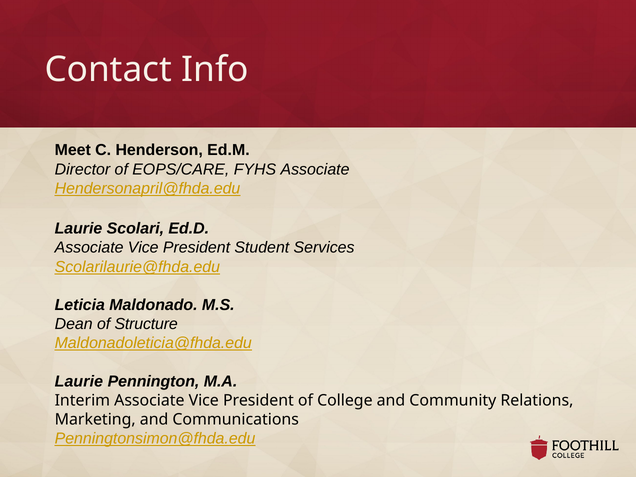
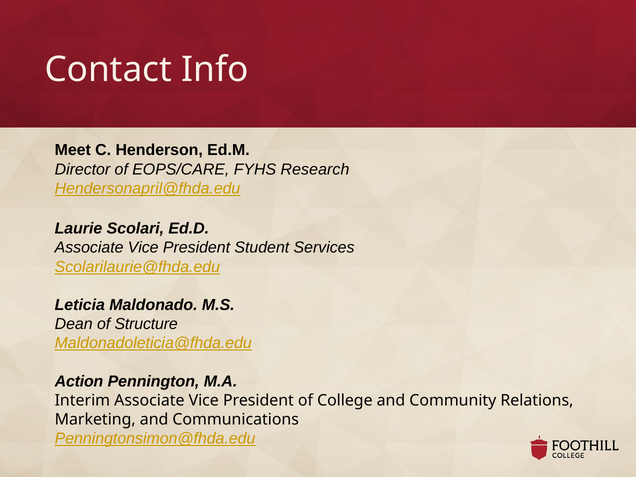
FYHS Associate: Associate -> Research
Laurie at (79, 381): Laurie -> Action
